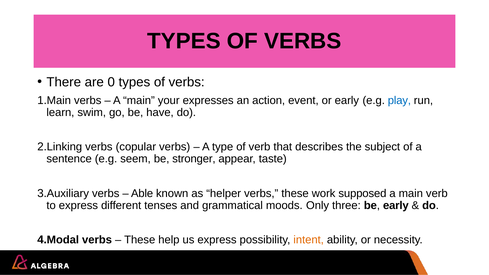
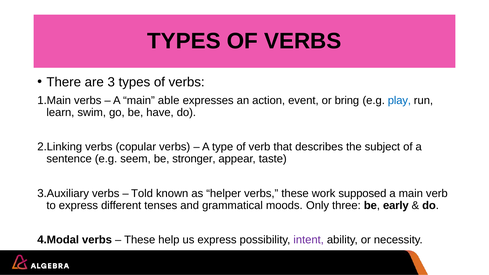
0: 0 -> 3
your: your -> able
or early: early -> bring
Able: Able -> Told
intent colour: orange -> purple
